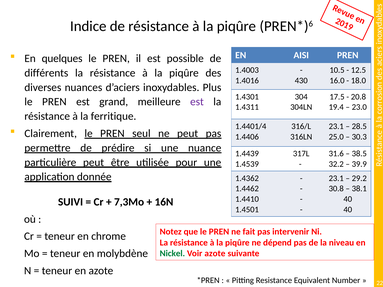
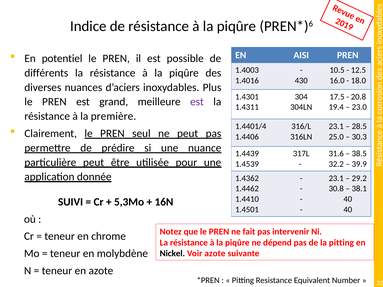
quelques: quelques -> potentiel
ferritique: ferritique -> première
7,3Mo: 7,3Mo -> 5,3Mo
la niveau: niveau -> pitting
Nickel colour: green -> black
